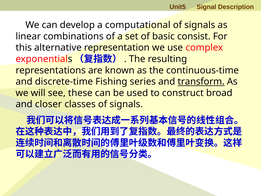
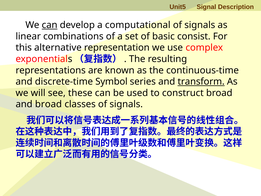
can at (50, 25) underline: none -> present
Fishing: Fishing -> Symbol
and closer: closer -> broad
